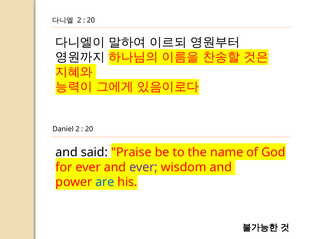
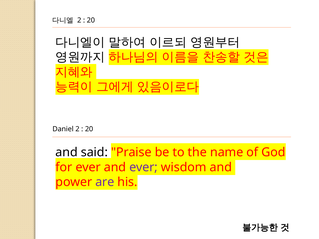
are colour: blue -> purple
